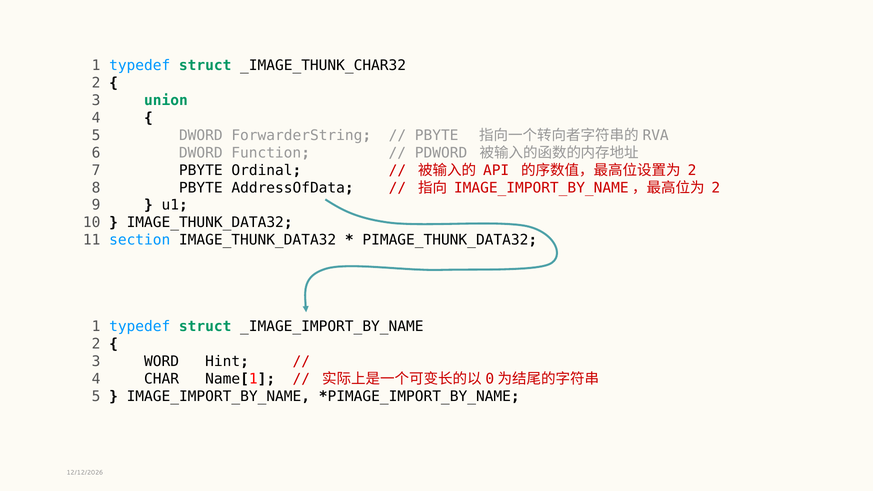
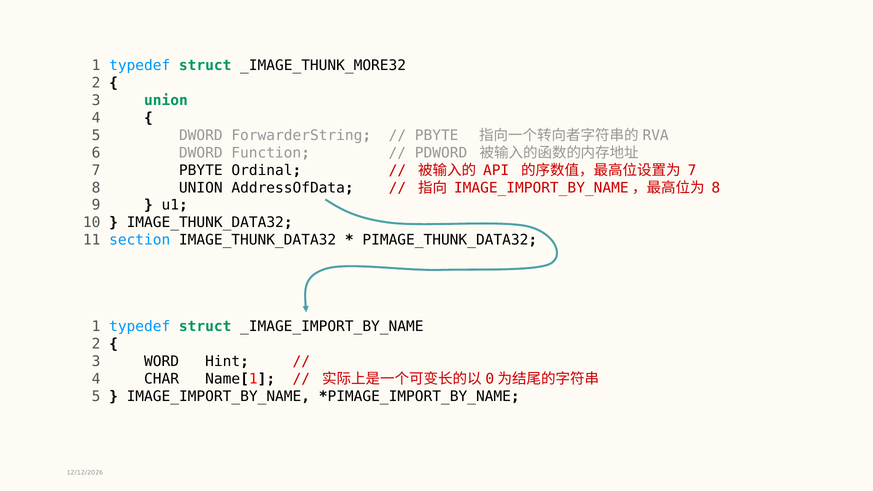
_IMAGE_THUNK_CHAR32: _IMAGE_THUNK_CHAR32 -> _IMAGE_THUNK_MORE32
2 at (692, 170): 2 -> 7
8 PBYTE: PBYTE -> UNION
2 at (716, 188): 2 -> 8
